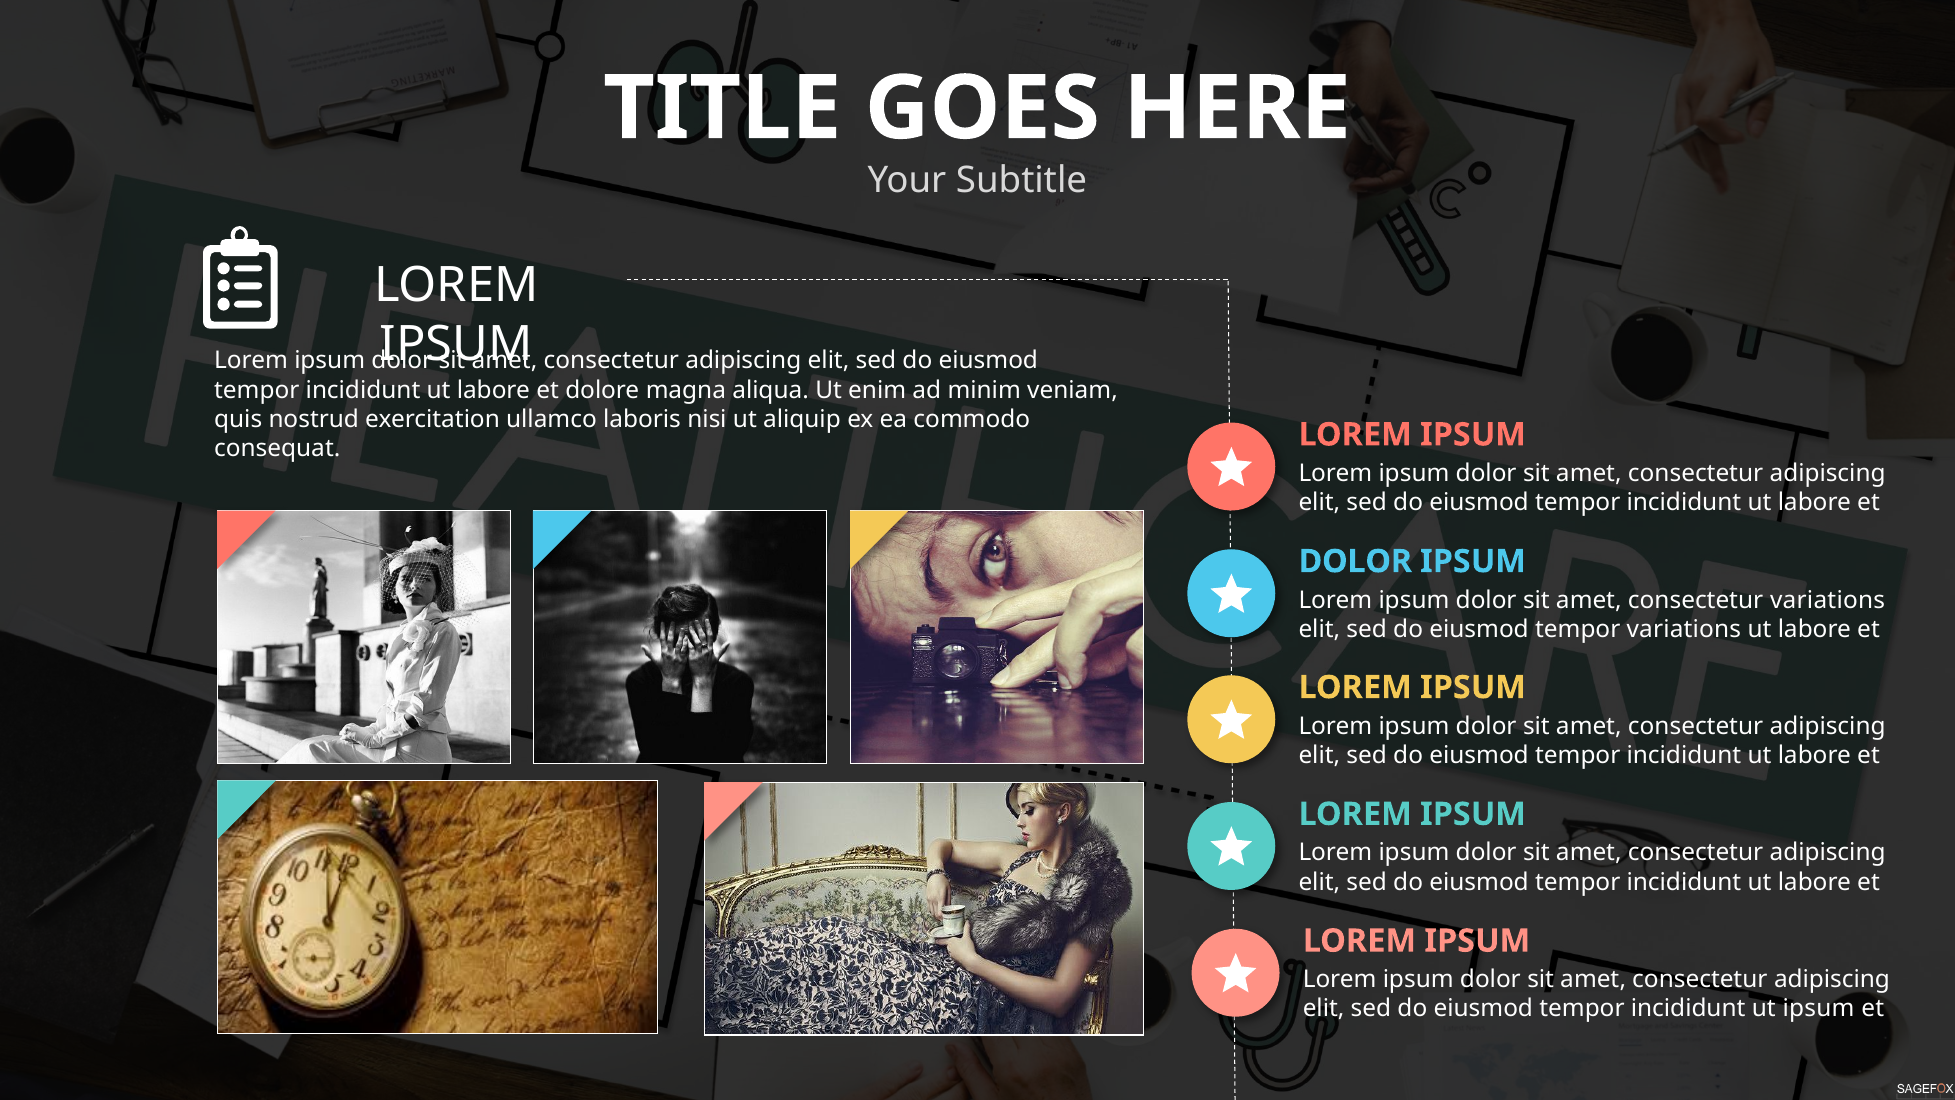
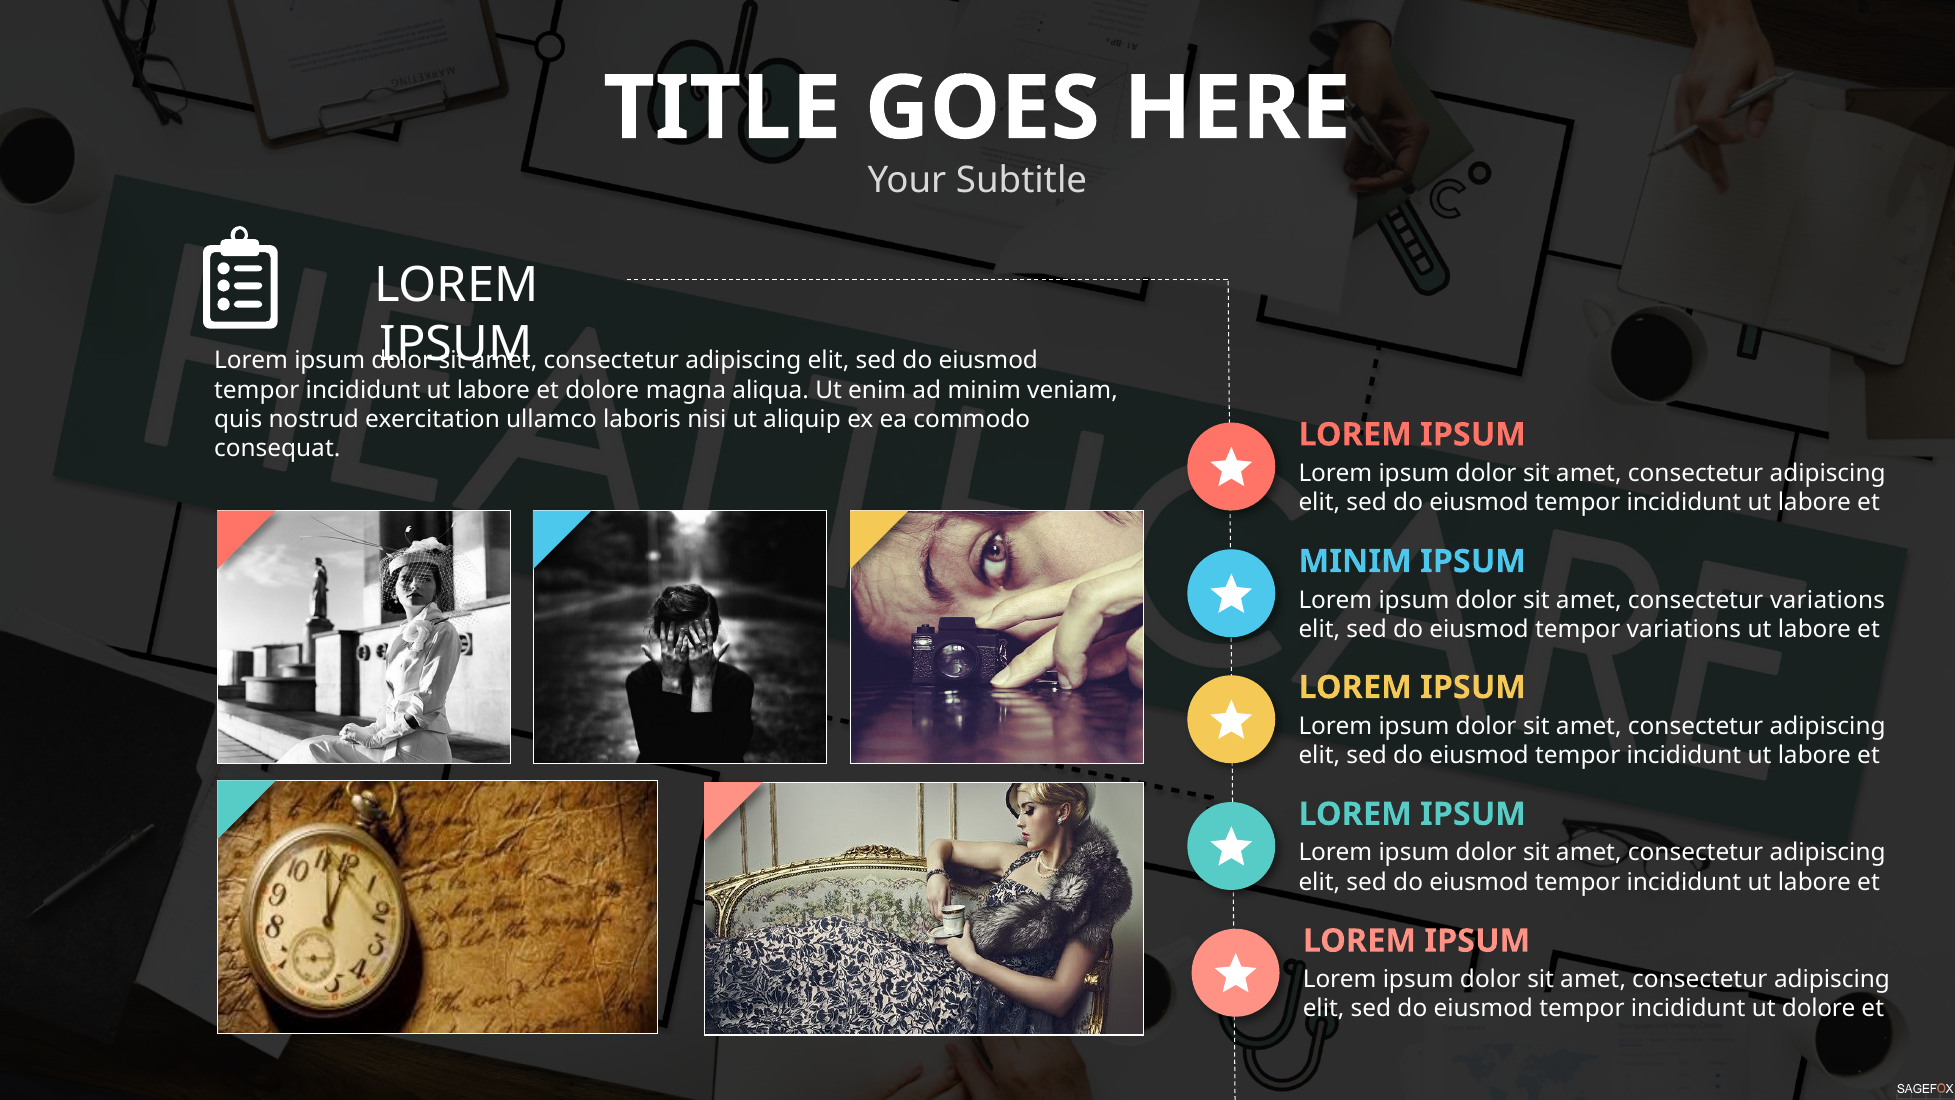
DOLOR at (1355, 561): DOLOR -> MINIM
ut ipsum: ipsum -> dolore
